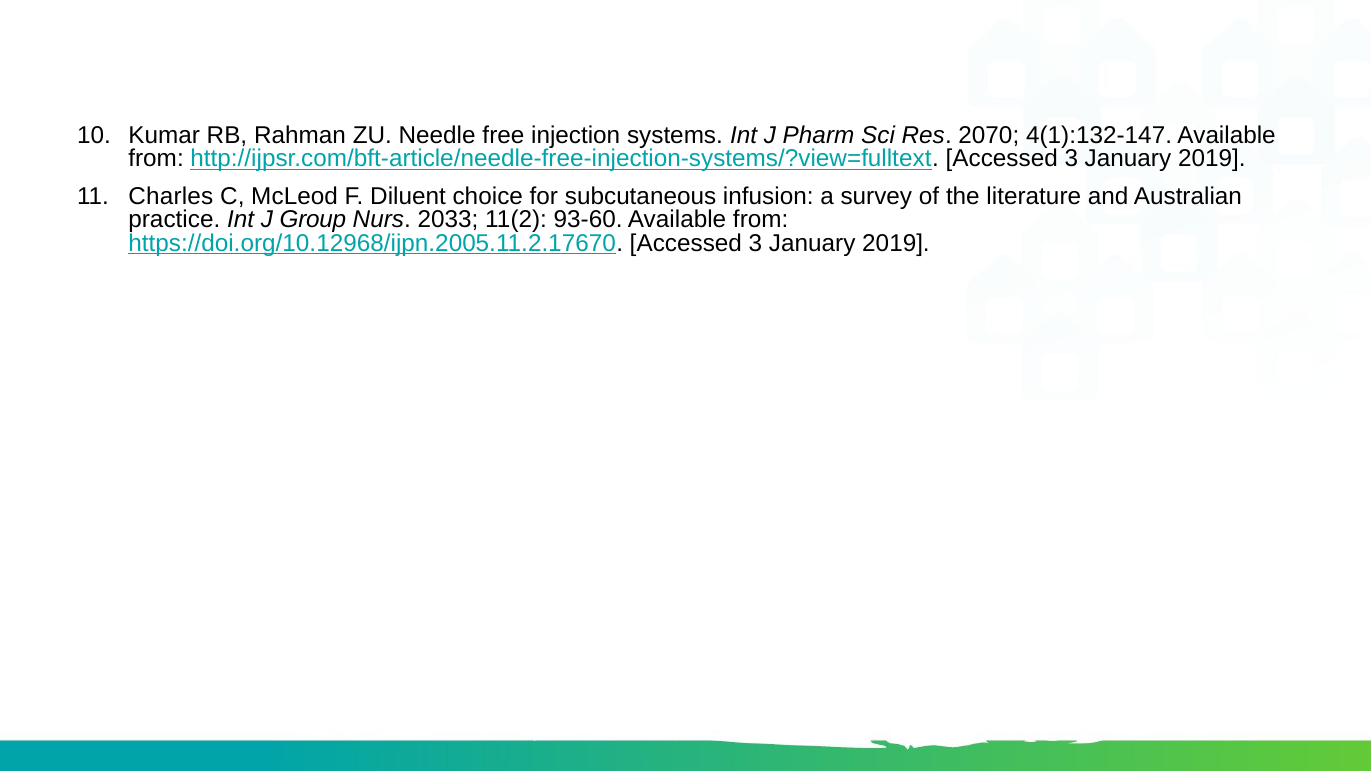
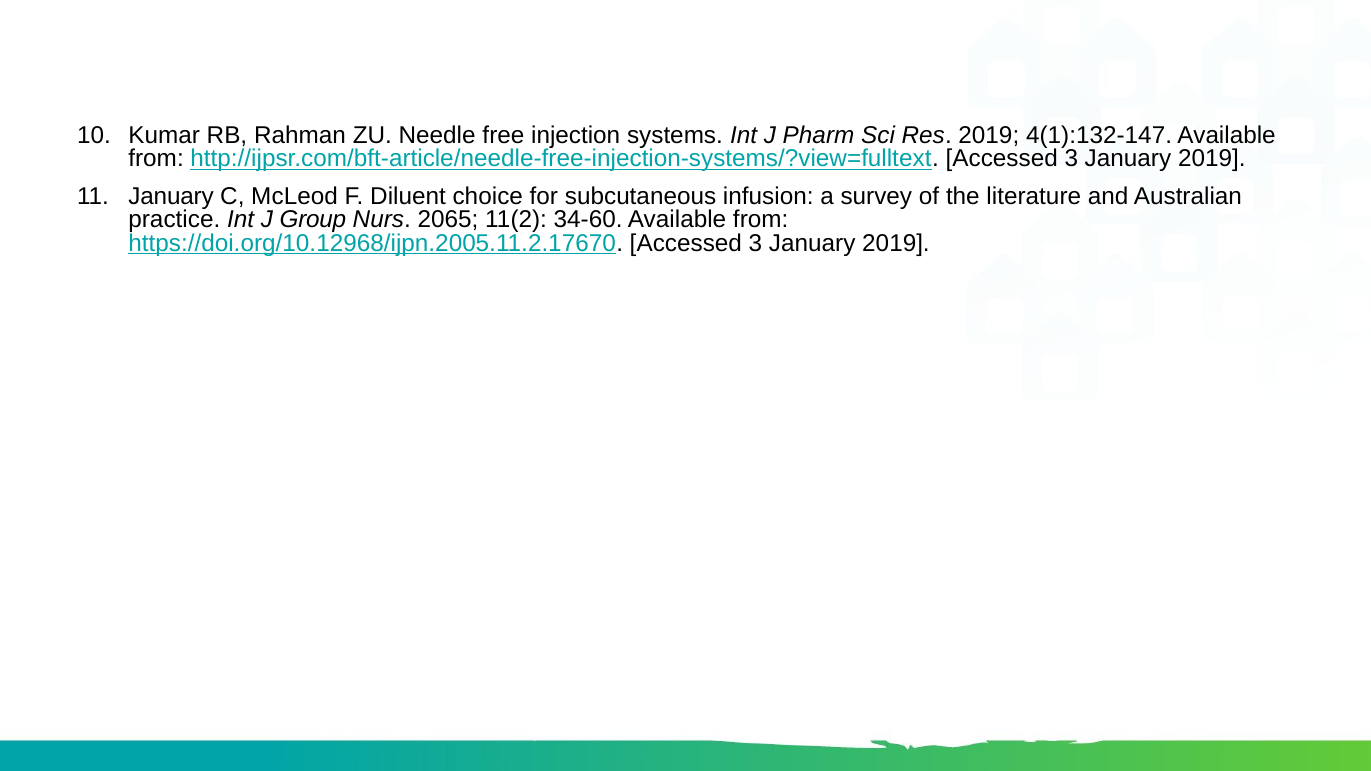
Res 2070: 2070 -> 2019
Charles at (171, 196): Charles -> January
2033: 2033 -> 2065
93-60: 93-60 -> 34-60
